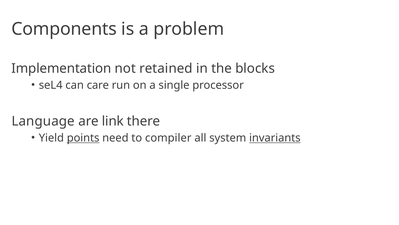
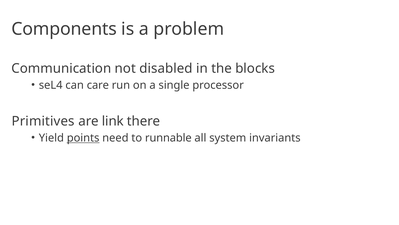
Implementation: Implementation -> Communication
retained: retained -> disabled
Language: Language -> Primitives
compiler: compiler -> runnable
invariants underline: present -> none
